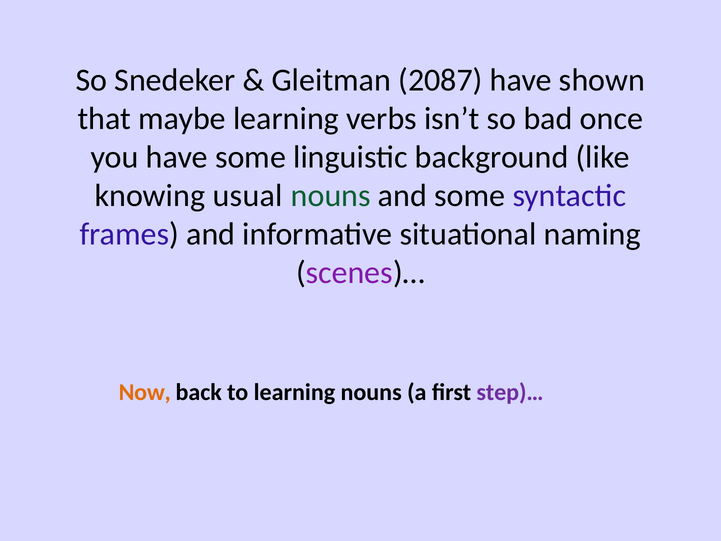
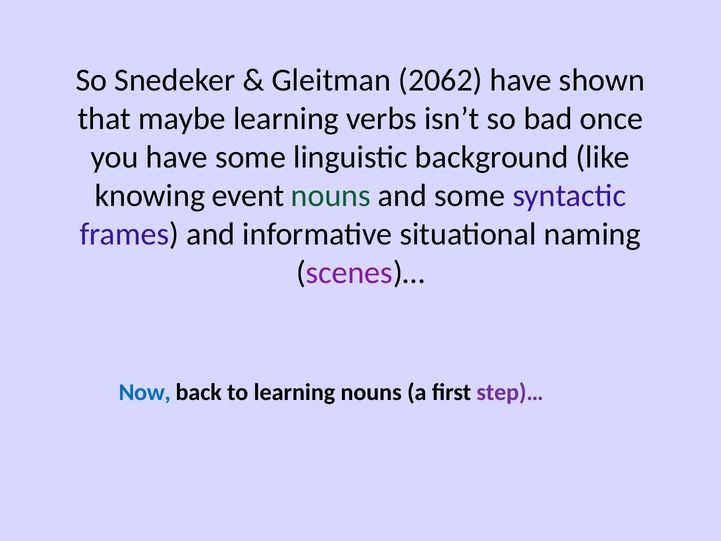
2087: 2087 -> 2062
usual: usual -> event
Now colour: orange -> blue
